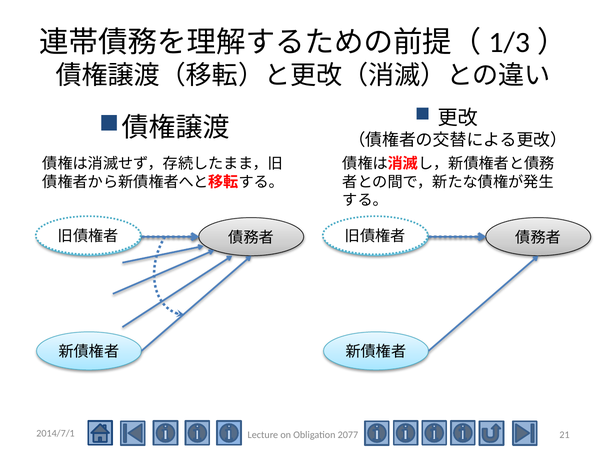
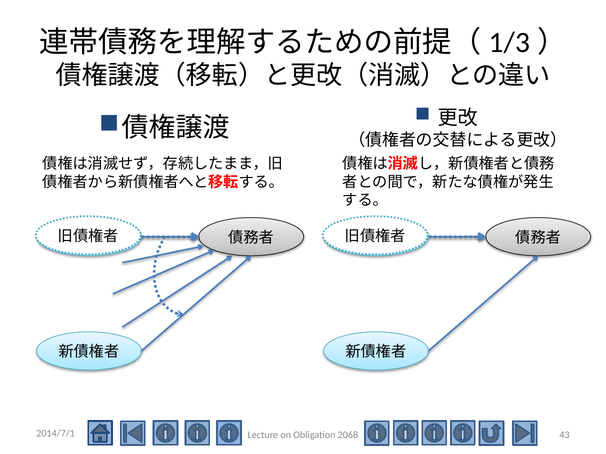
21: 21 -> 43
2077: 2077 -> 2068
